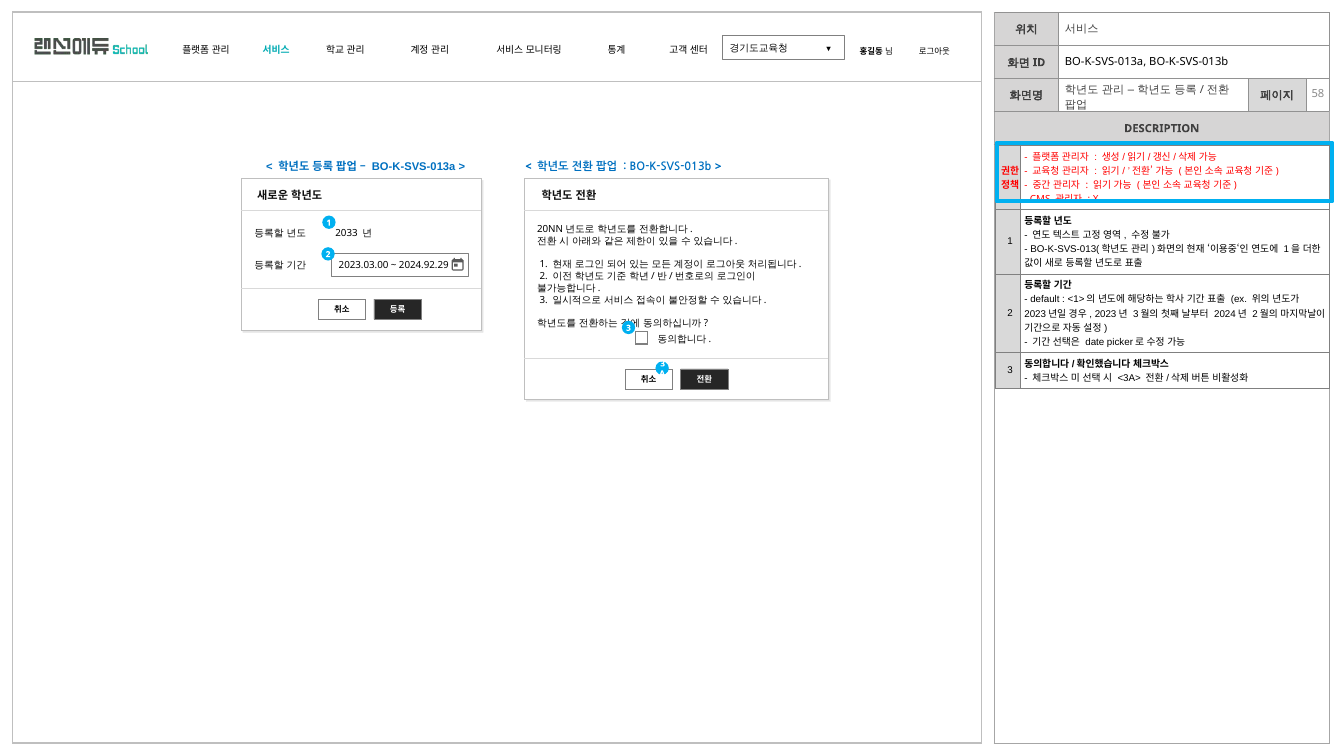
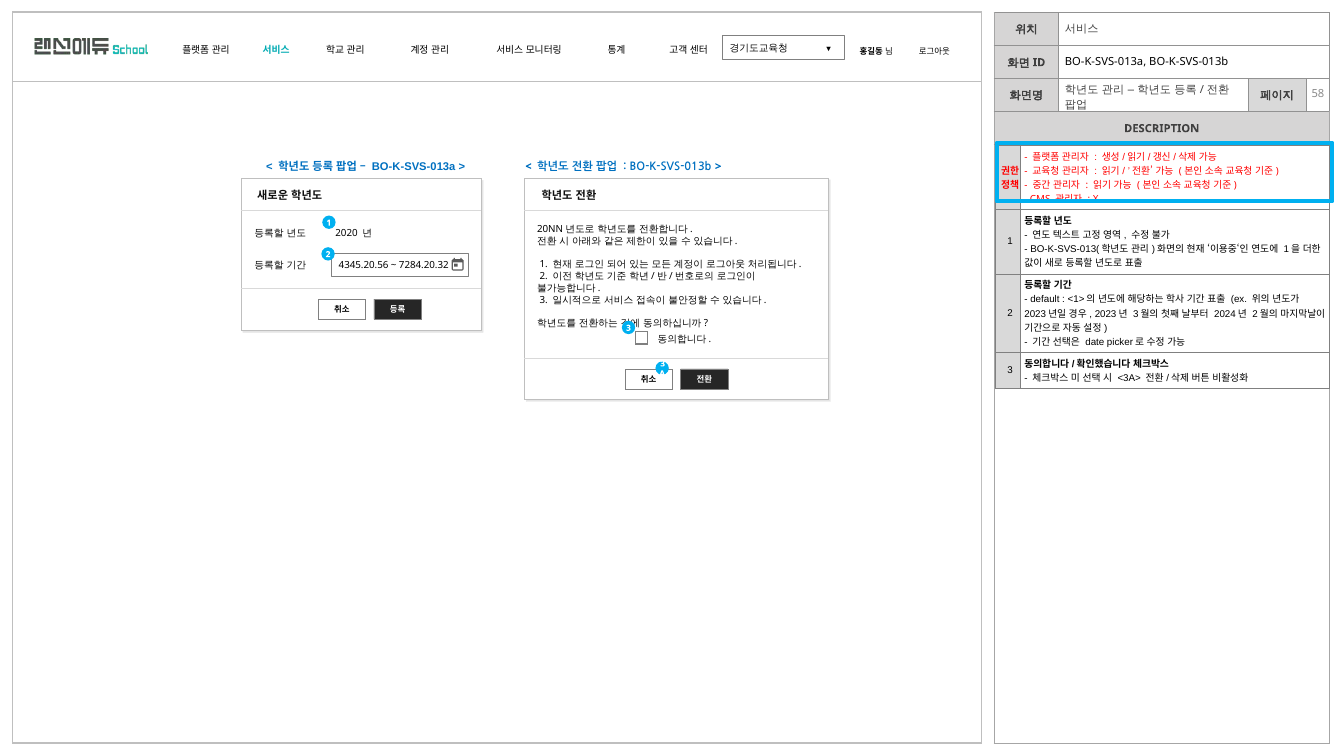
2033: 2033 -> 2020
2023.03.00: 2023.03.00 -> 4345.20.56
2024.92.29: 2024.92.29 -> 7284.20.32
